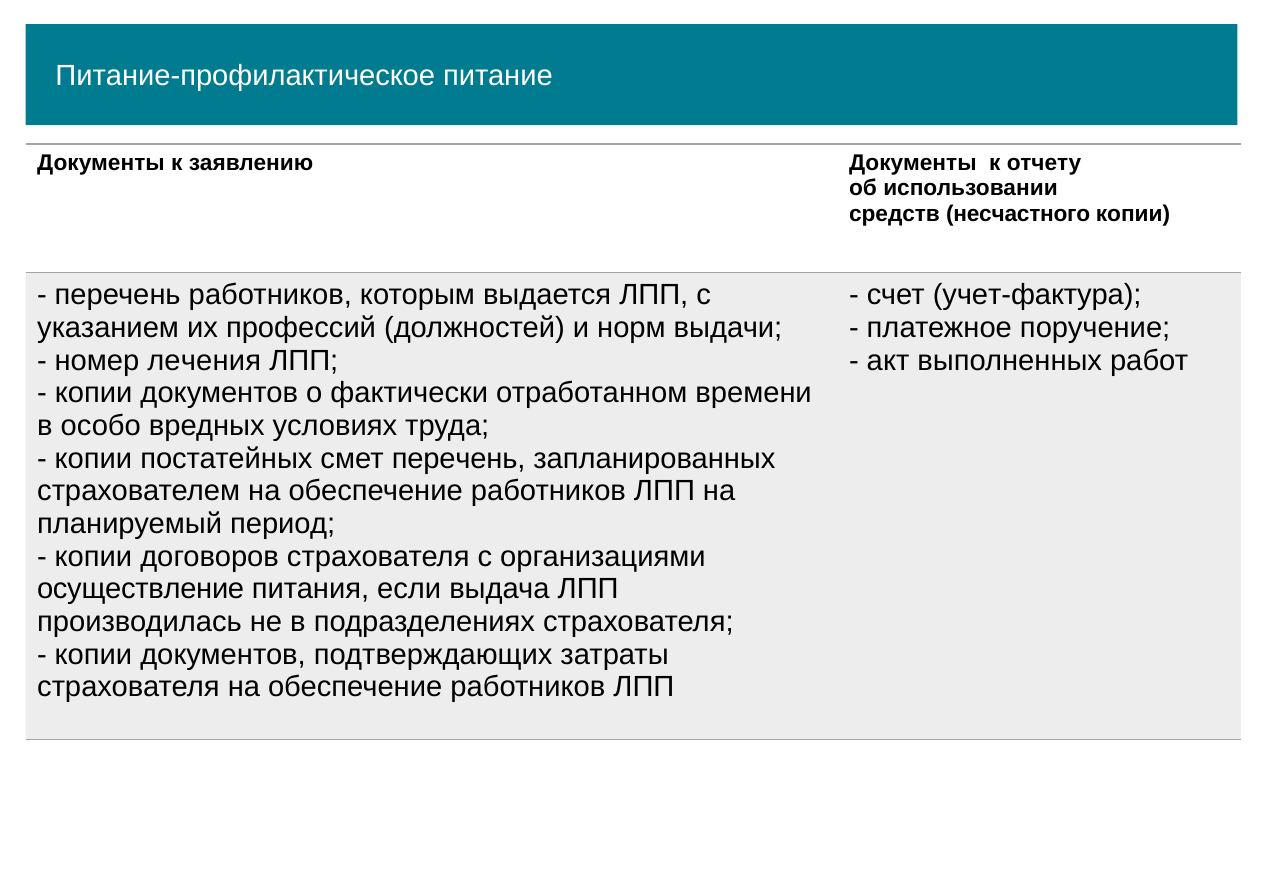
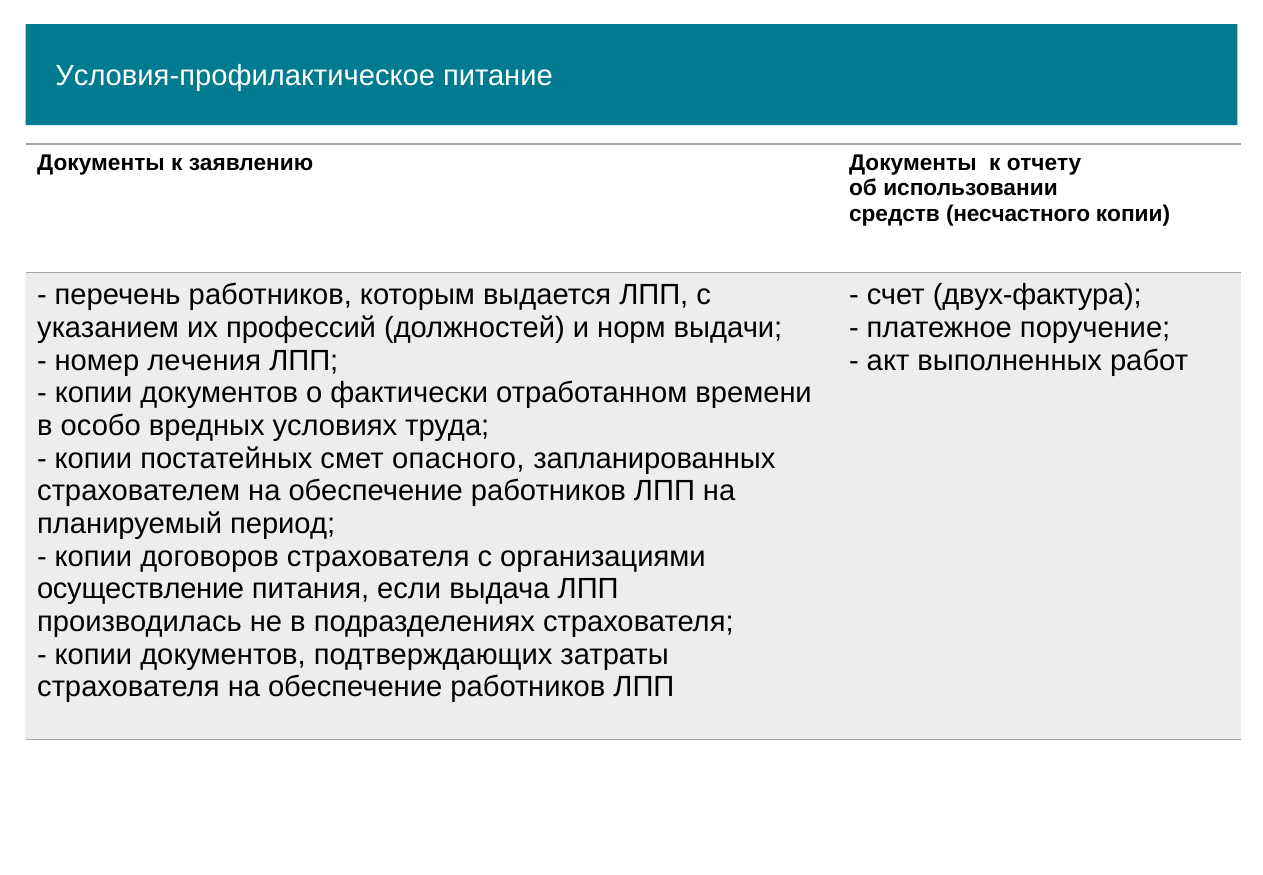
Питание-профилактическое: Питание-профилактическое -> Условия-профилактическое
учет-фактура: учет-фактура -> двух-фактура
смет перечень: перечень -> опасного
